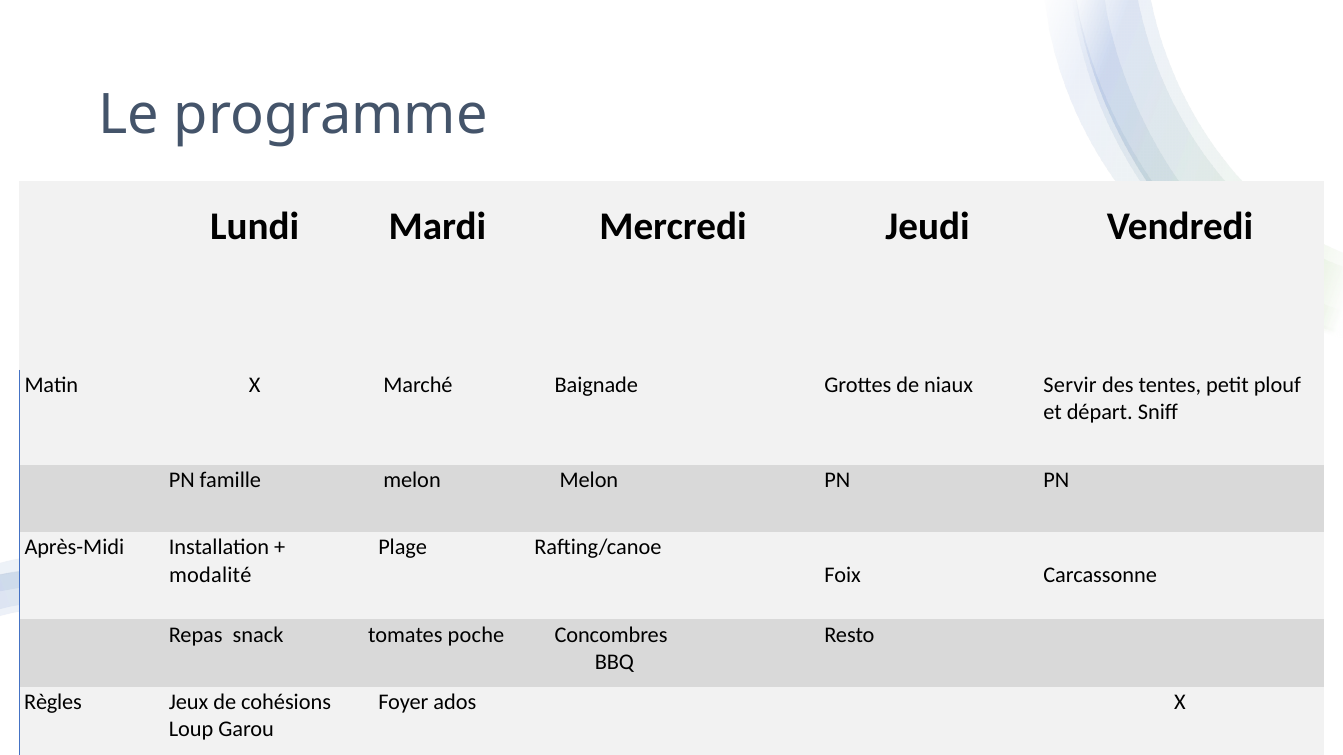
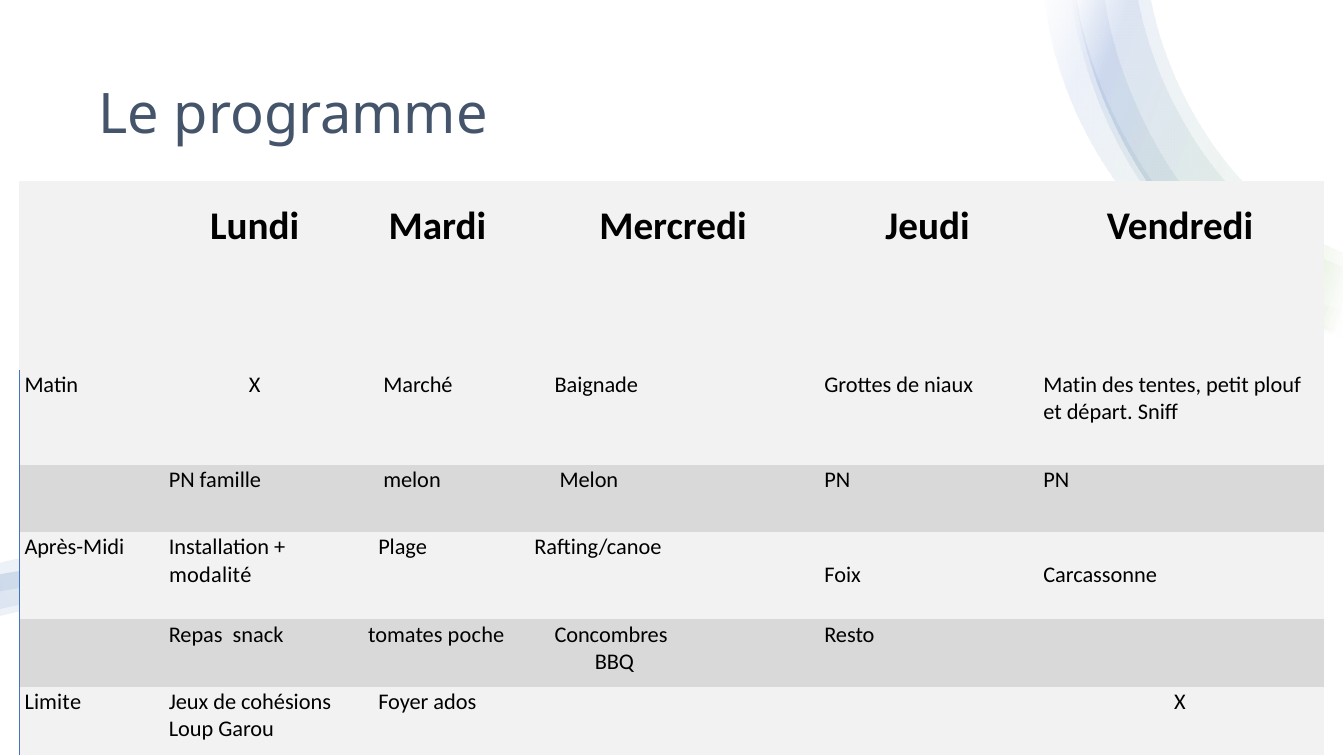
niaux Servir: Servir -> Matin
Règles: Règles -> Limite
